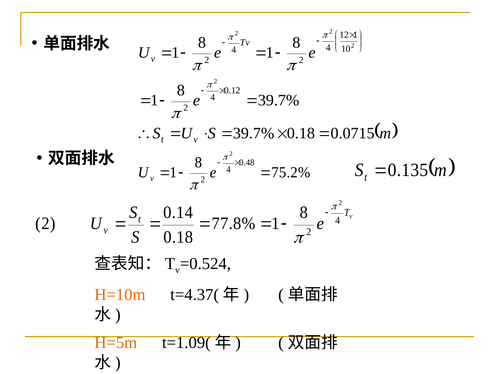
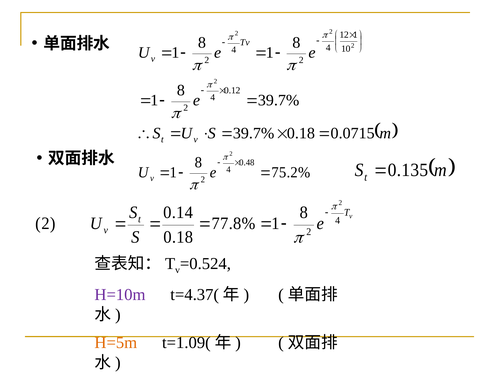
H=10m colour: orange -> purple
